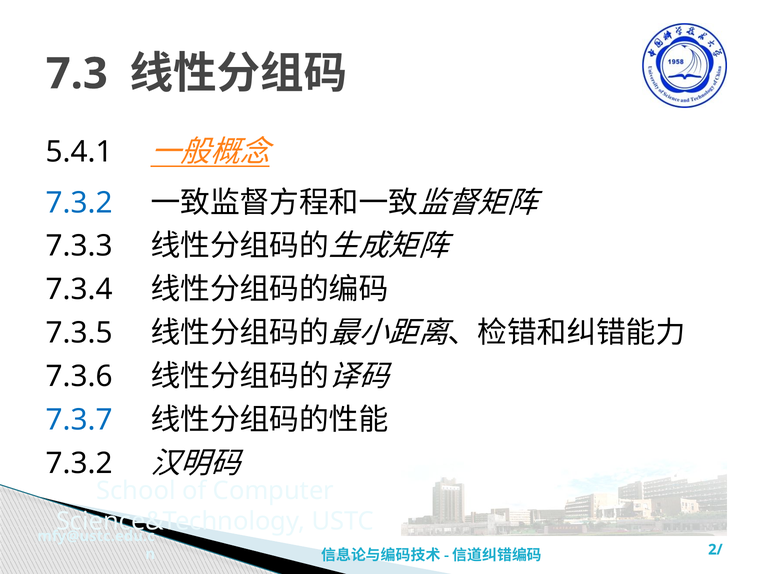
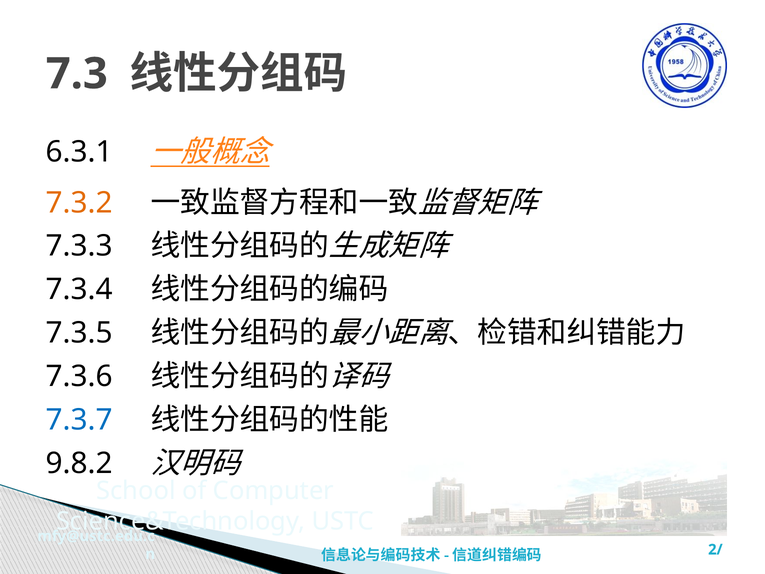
5.4.1: 5.4.1 -> 6.3.1
7.3.2 at (79, 203) colour: blue -> orange
7.3.2 at (79, 463): 7.3.2 -> 9.8.2
